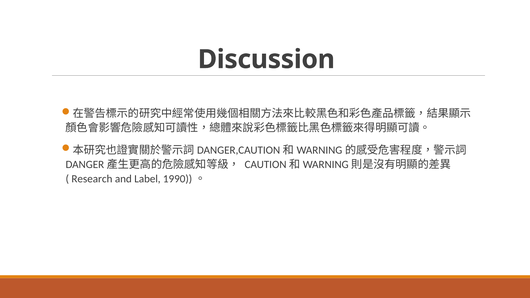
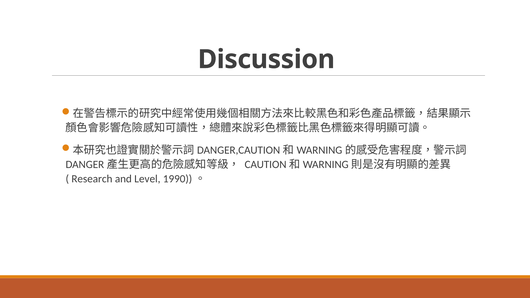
Label: Label -> Level
